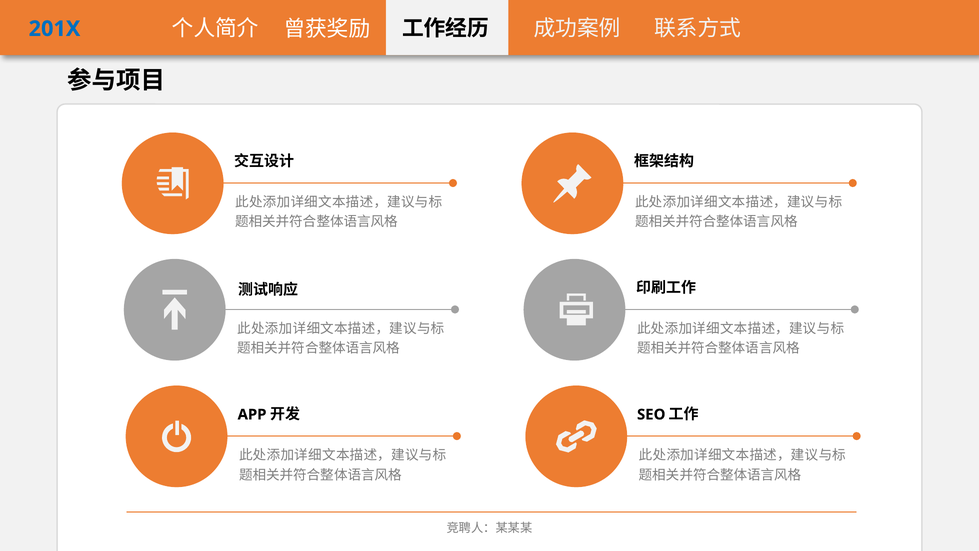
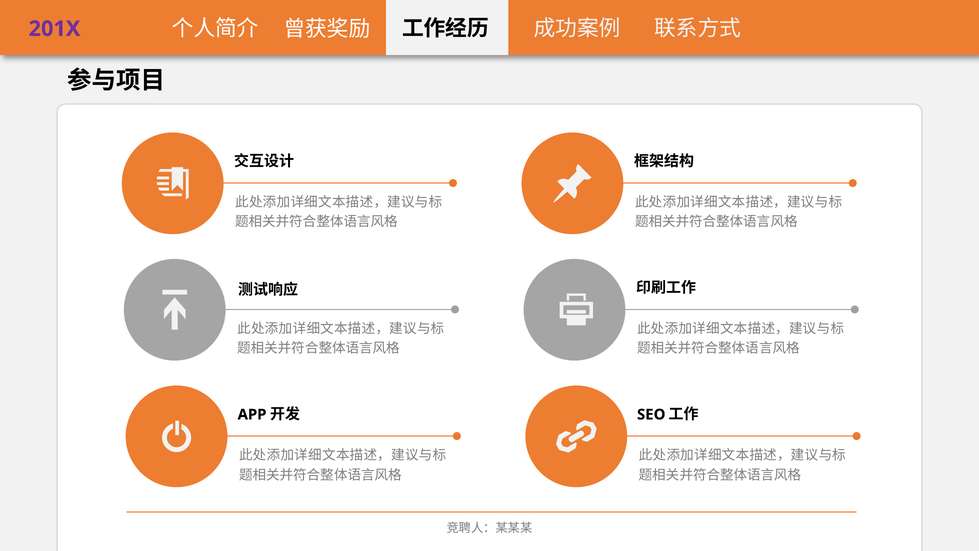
201X colour: blue -> purple
